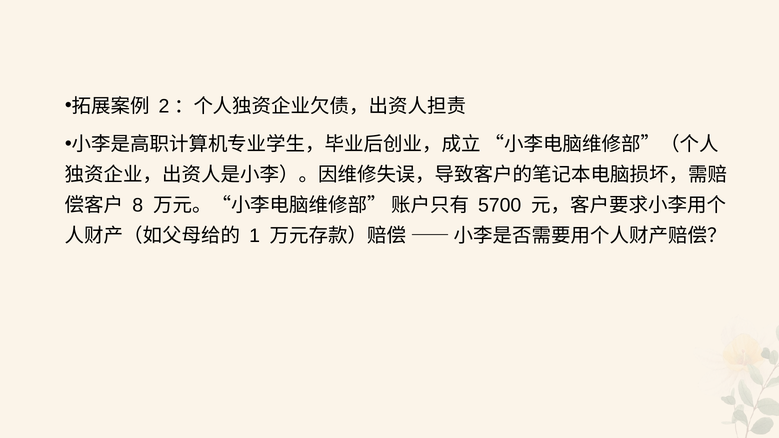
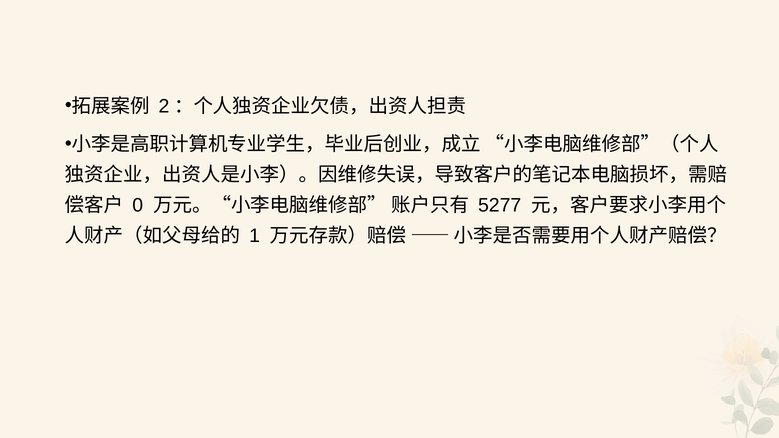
8: 8 -> 0
5700: 5700 -> 5277
